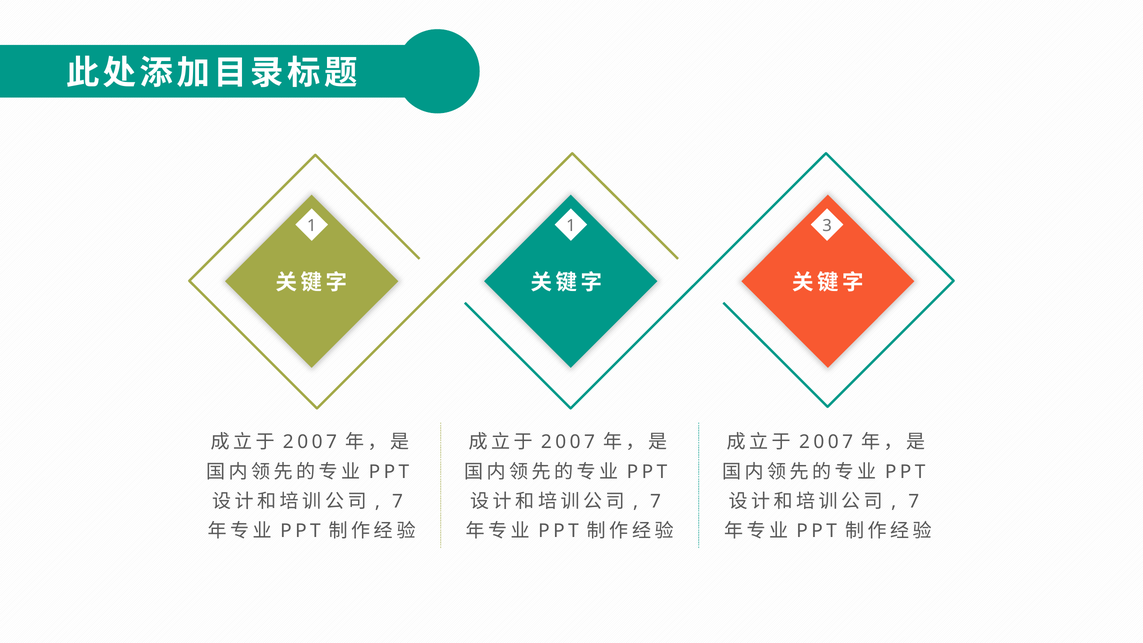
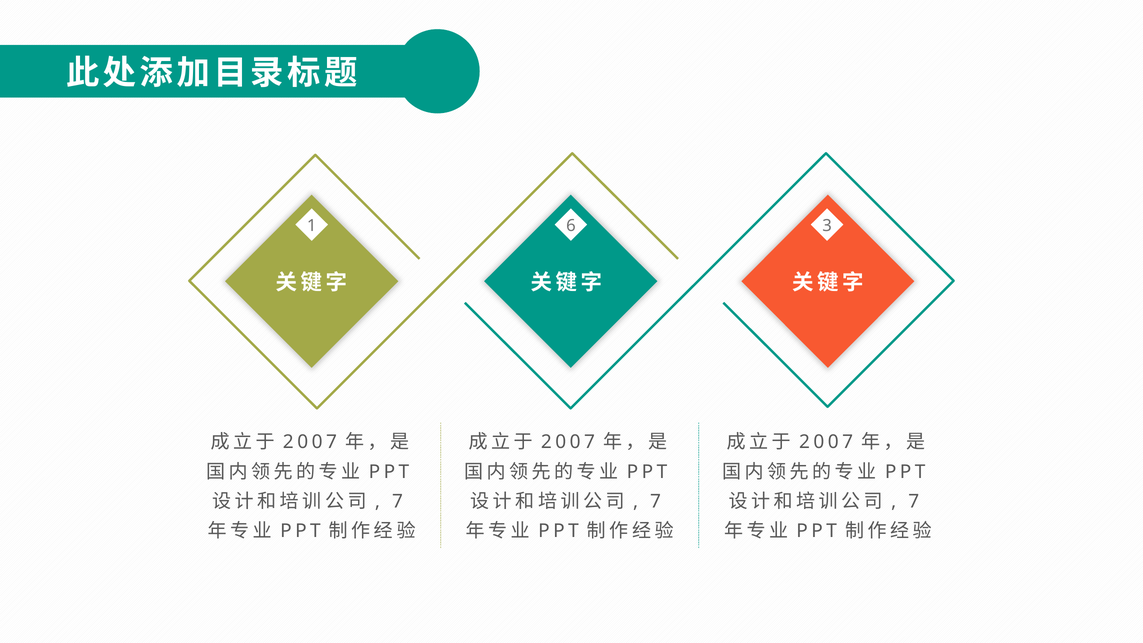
1 1: 1 -> 6
